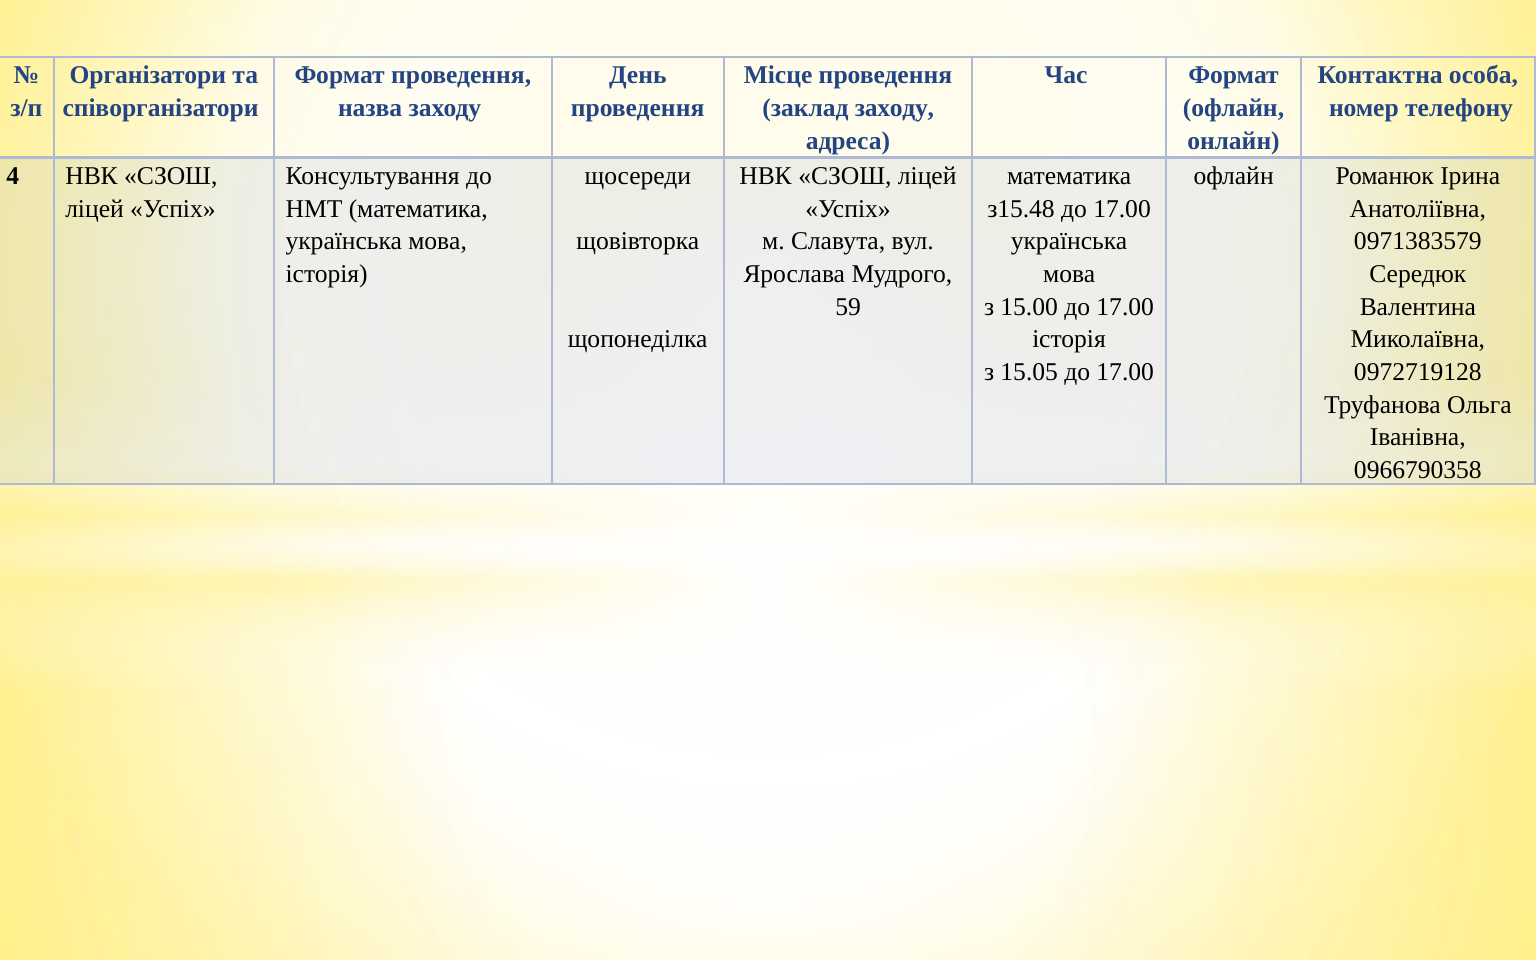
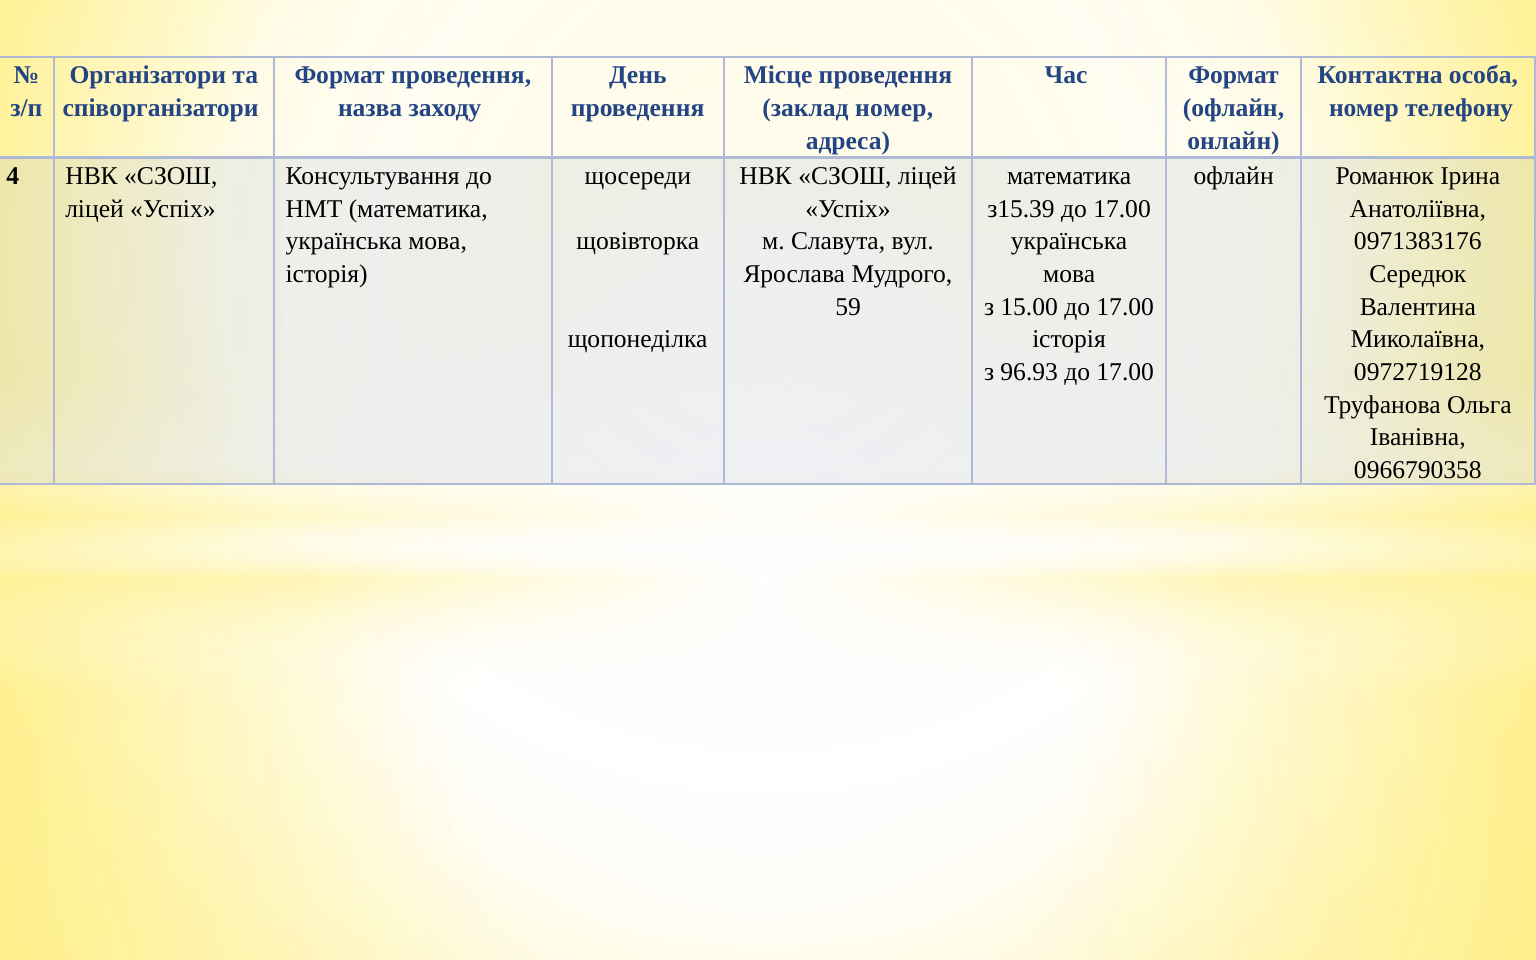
заклад заходу: заходу -> номер
з15.48: з15.48 -> з15.39
0971383579: 0971383579 -> 0971383176
15.05: 15.05 -> 96.93
